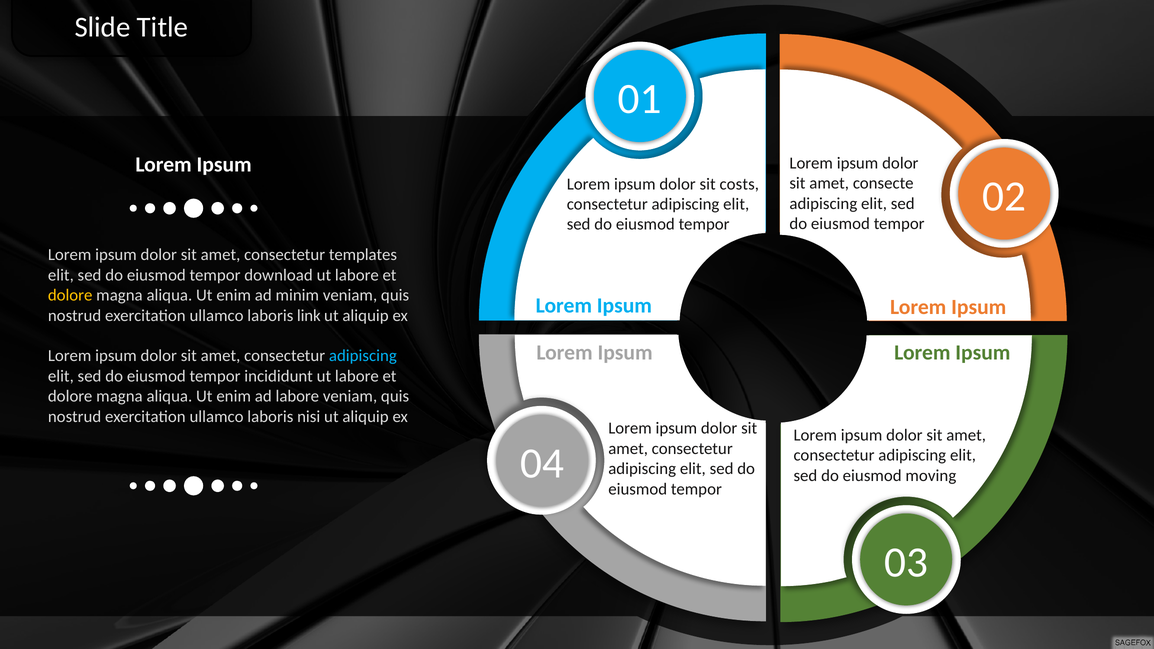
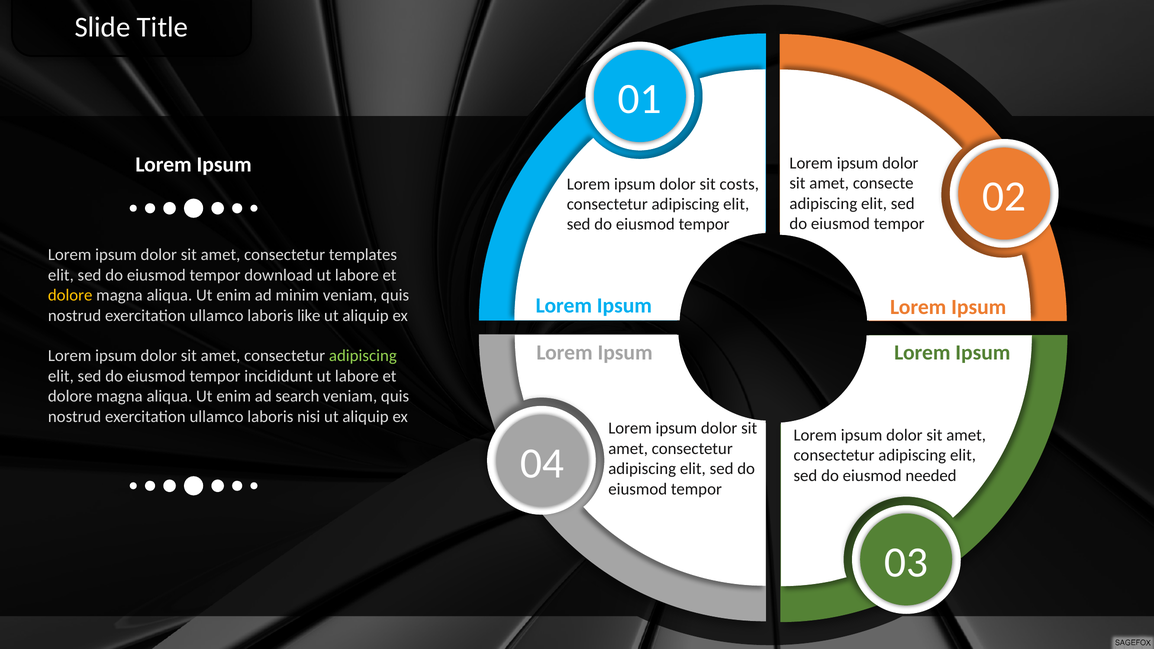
link: link -> like
adipiscing at (363, 356) colour: light blue -> light green
ad labore: labore -> search
moving: moving -> needed
